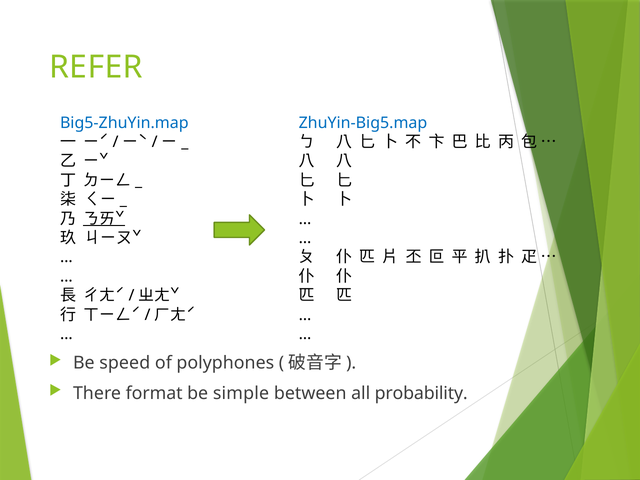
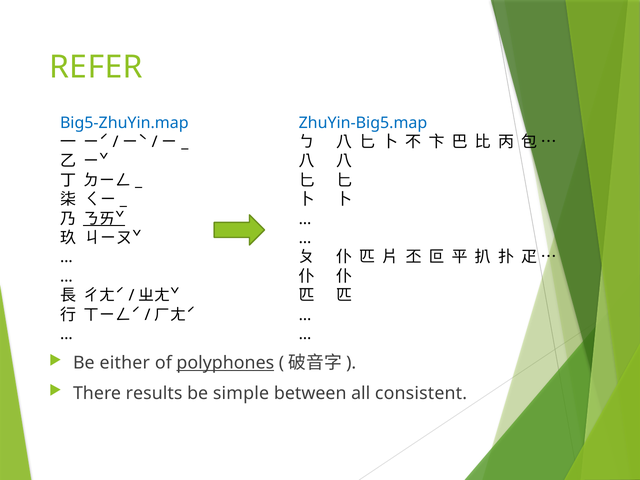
speed: speed -> either
polyphones underline: none -> present
format: format -> results
probability: probability -> consistent
